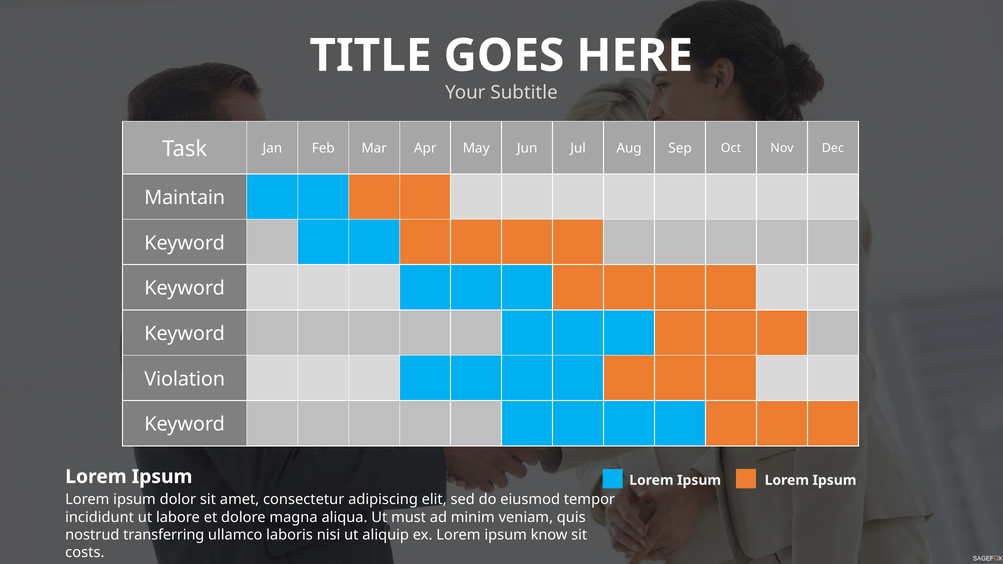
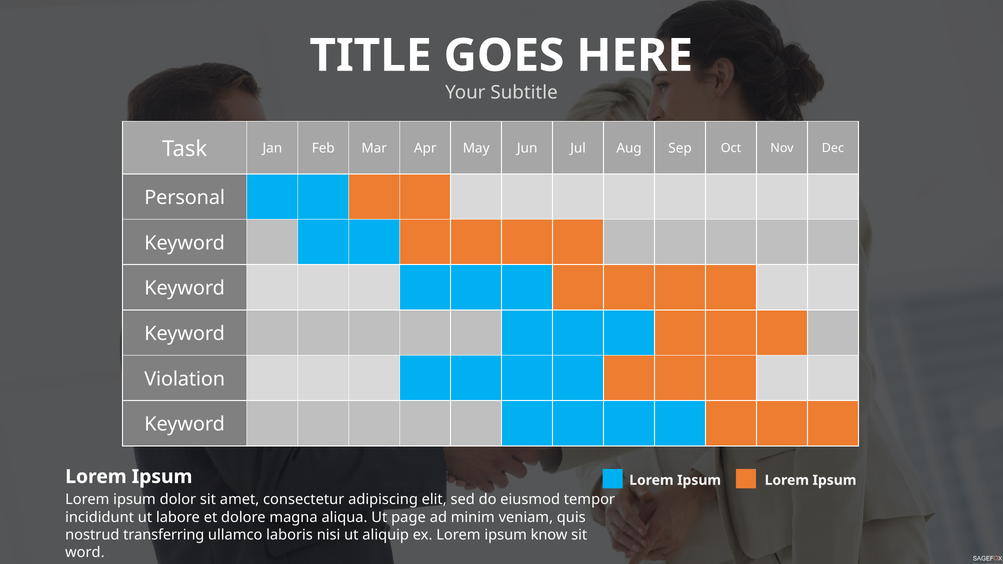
Maintain: Maintain -> Personal
must: must -> page
costs: costs -> word
